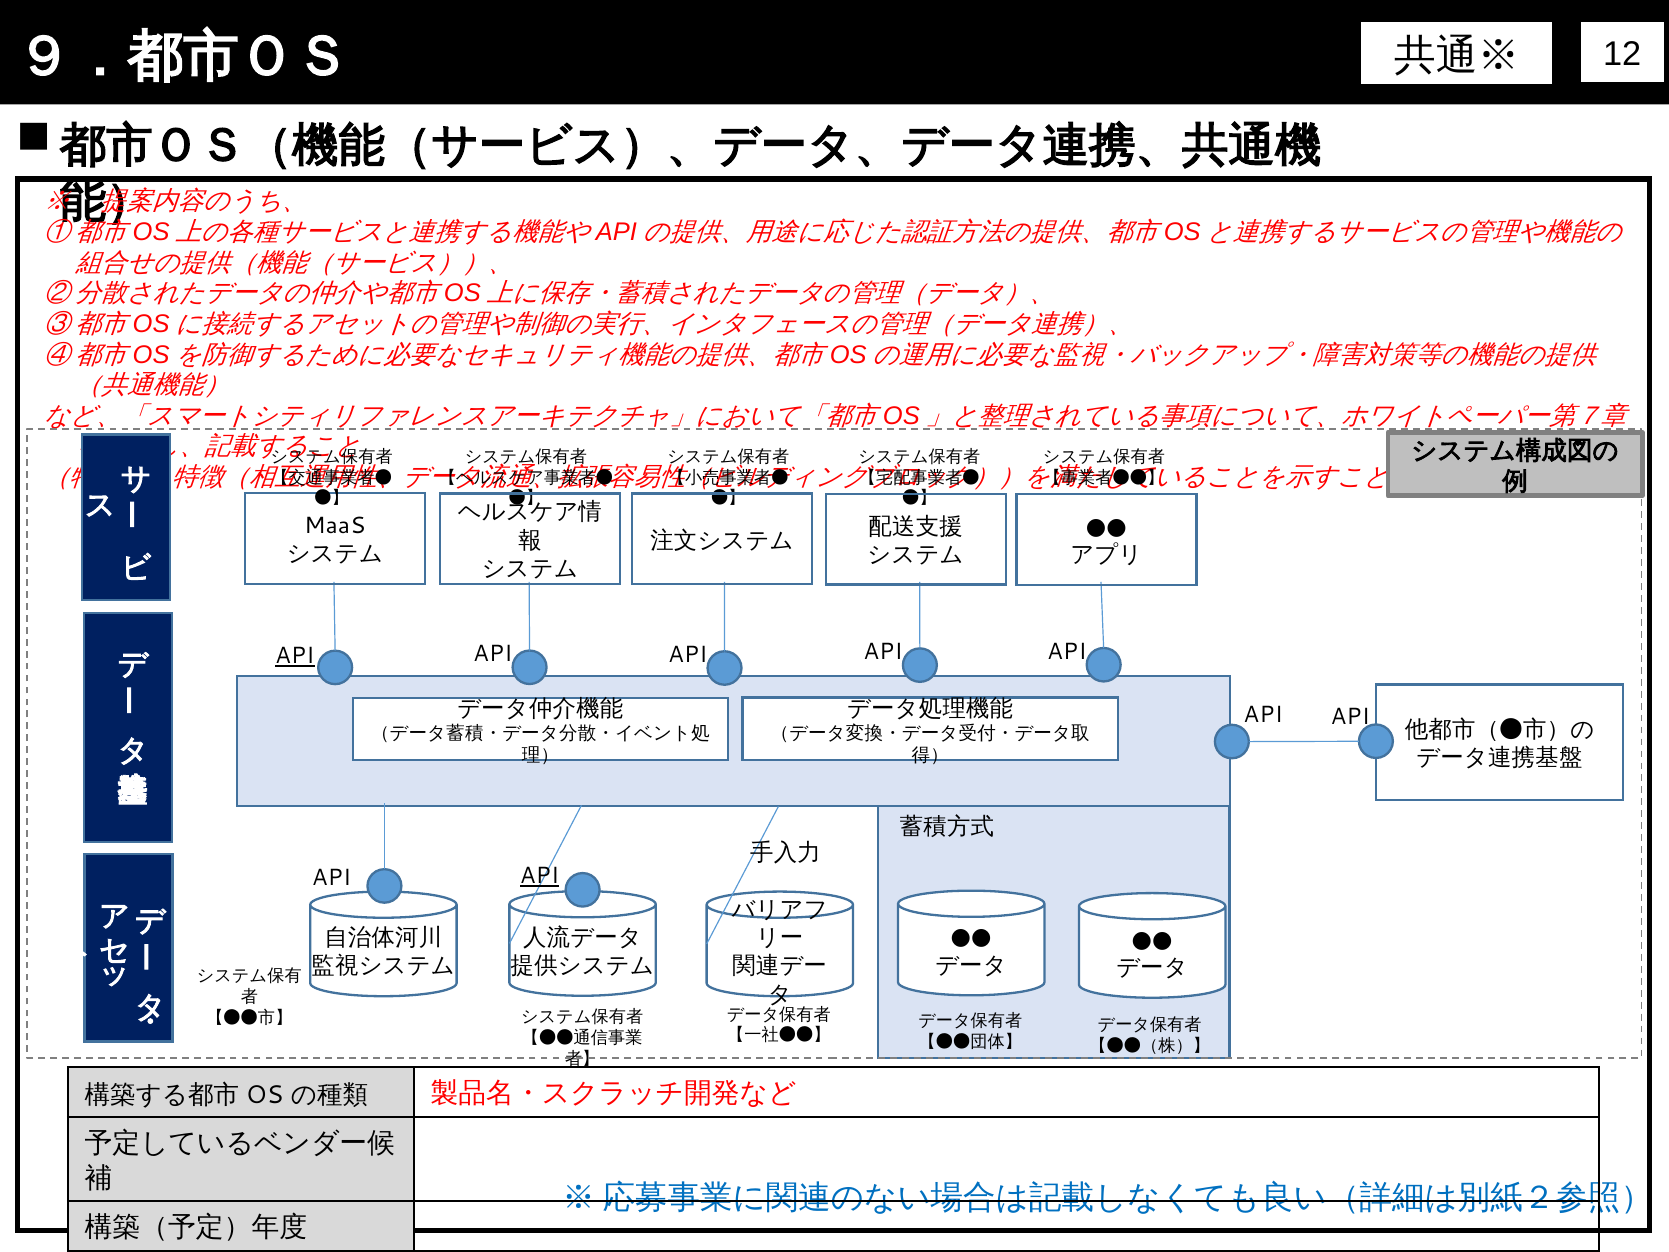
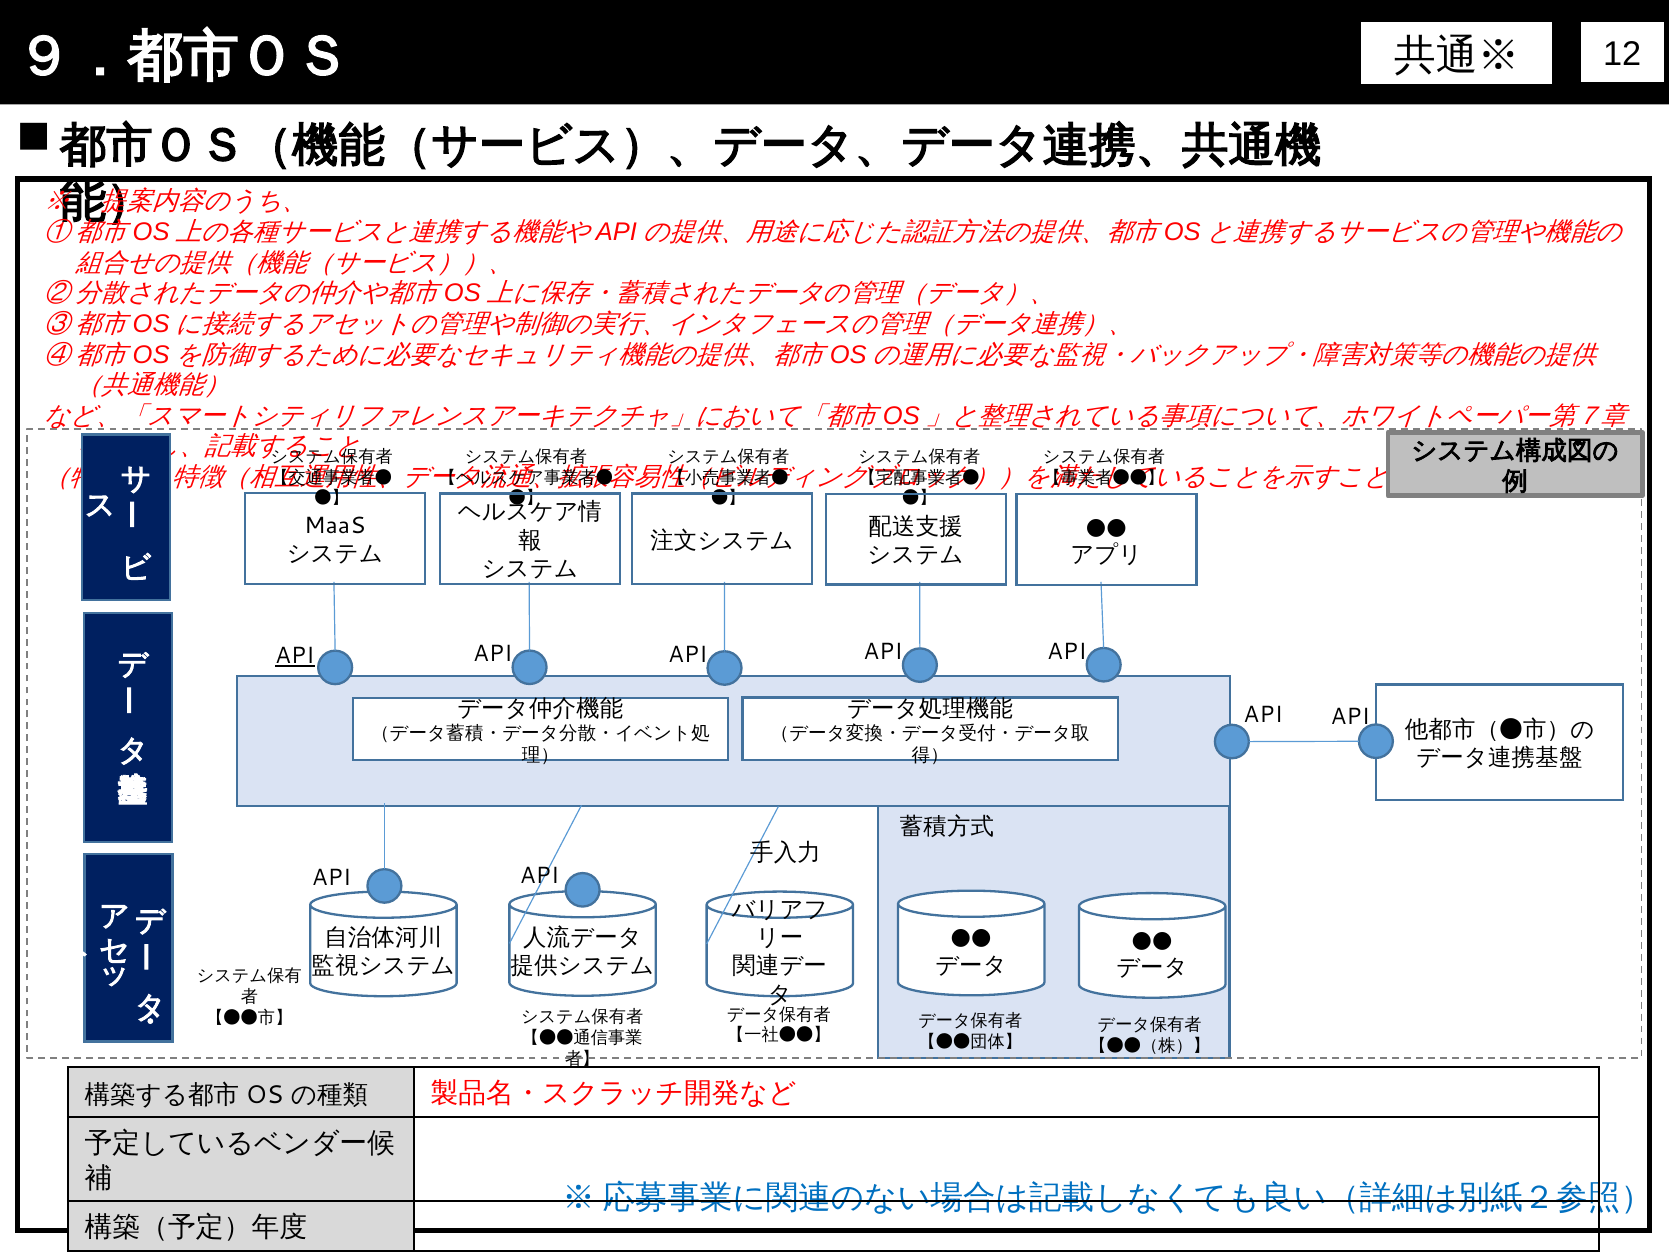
API at (540, 876) underline: present -> none
